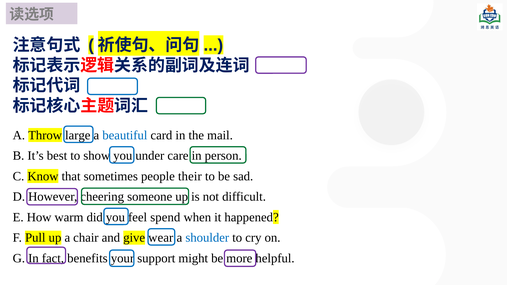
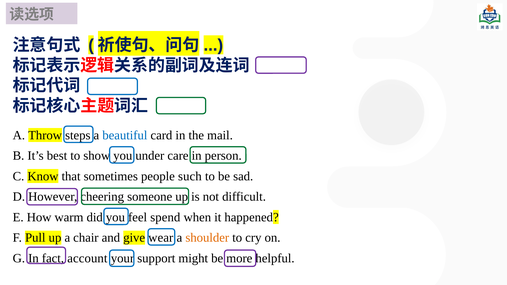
large: large -> steps
their: their -> such
shoulder colour: blue -> orange
benefits: benefits -> account
